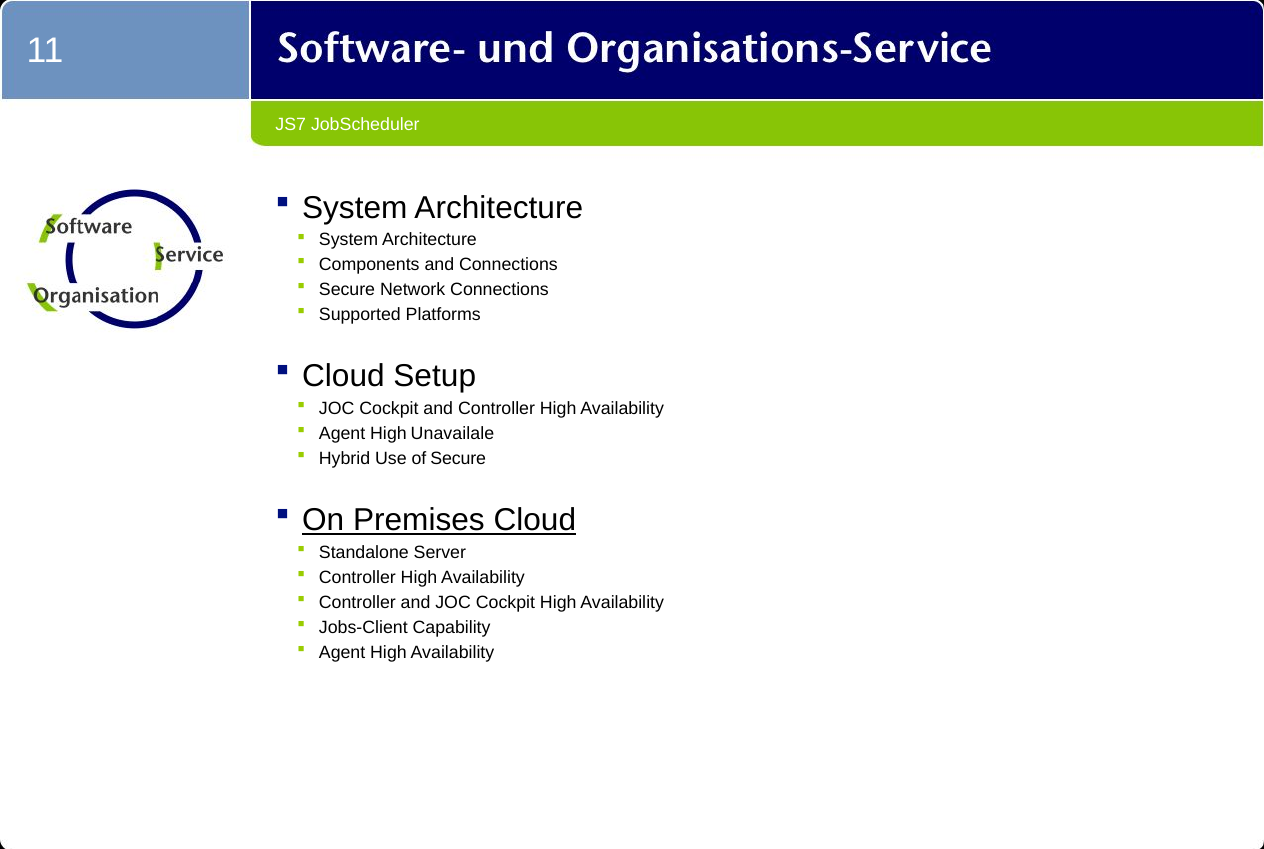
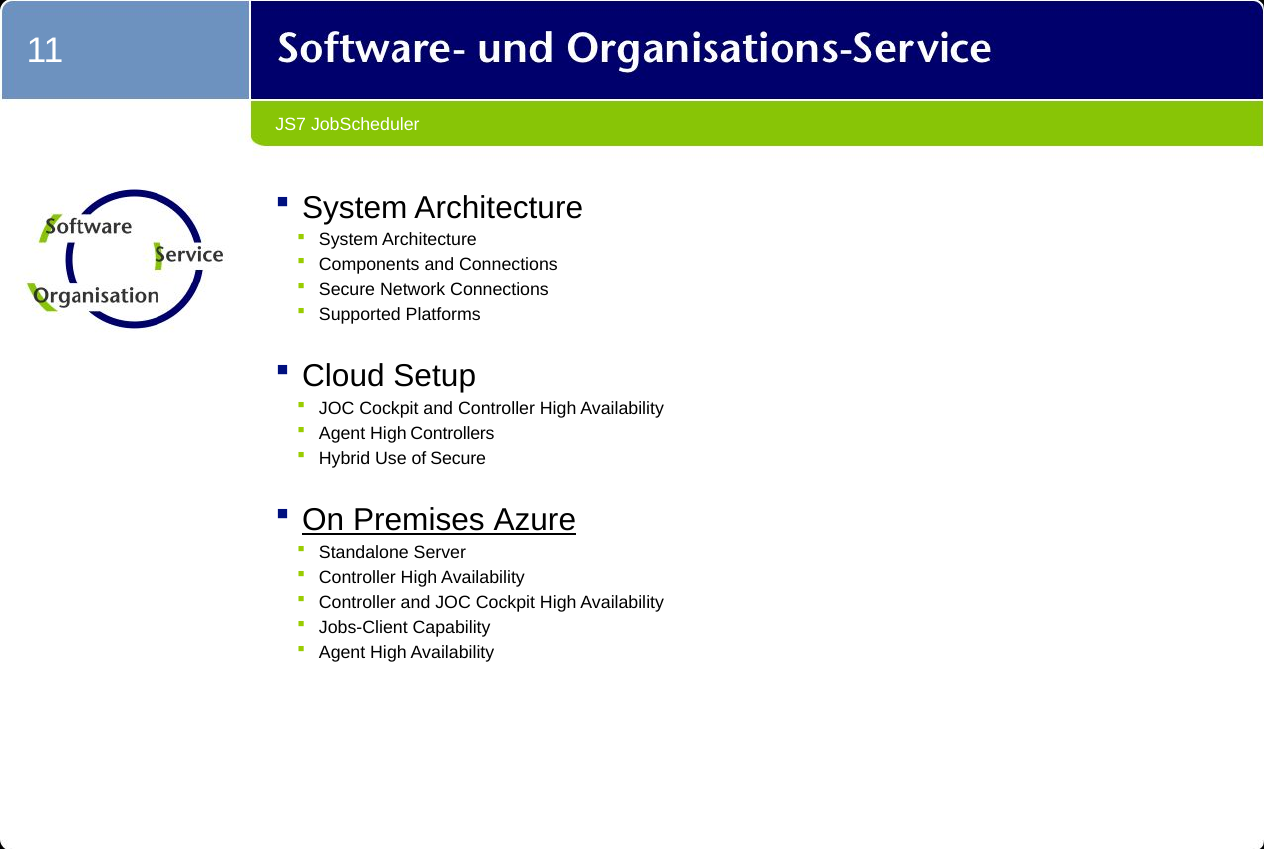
Unavailale: Unavailale -> Controllers
Premises Cloud: Cloud -> Azure
